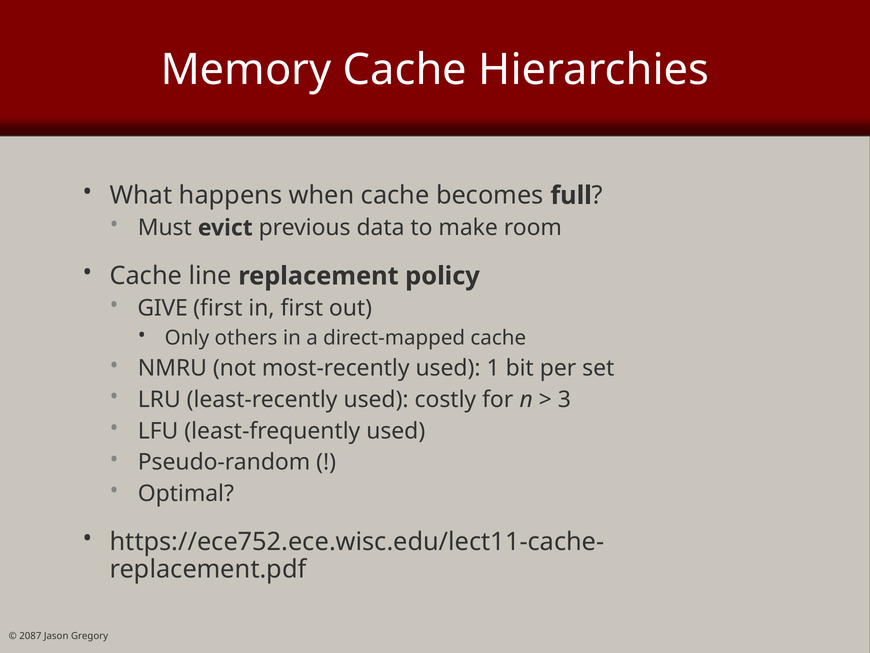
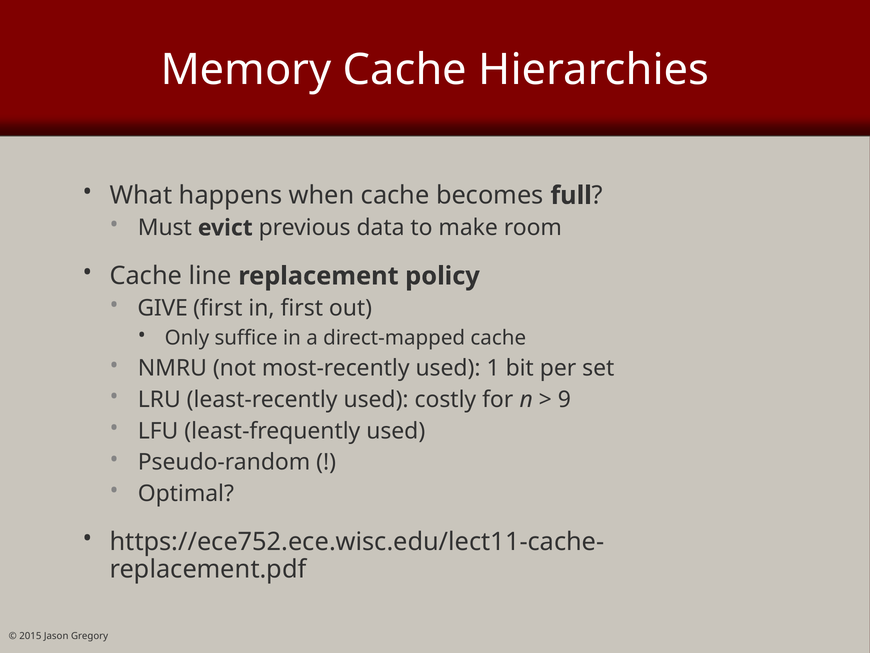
others: others -> suffice
3: 3 -> 9
2087: 2087 -> 2015
